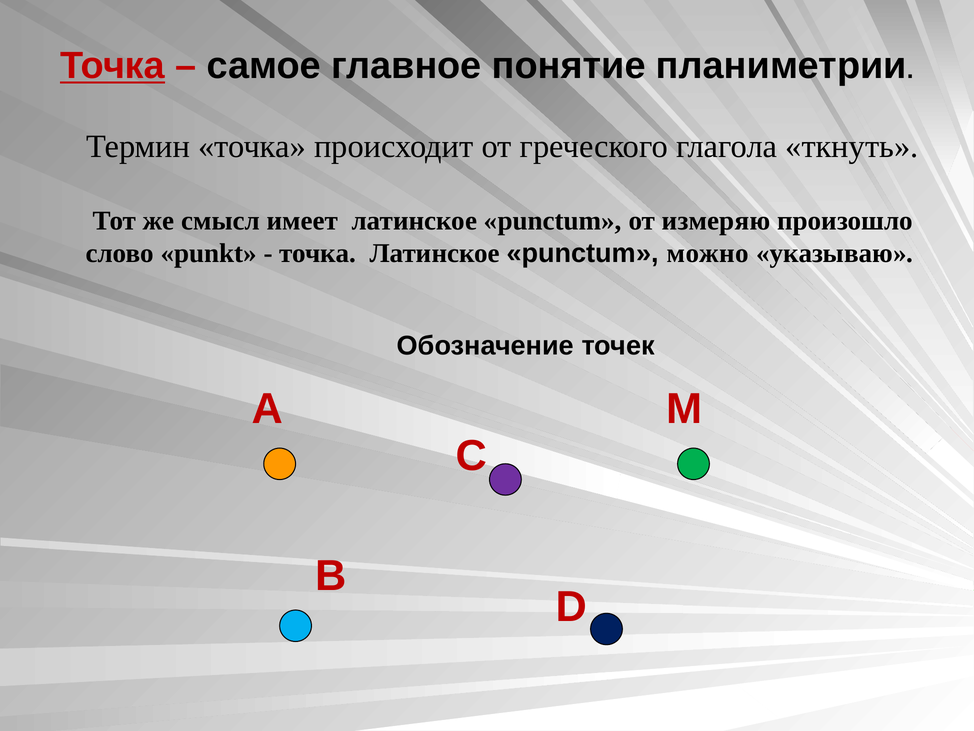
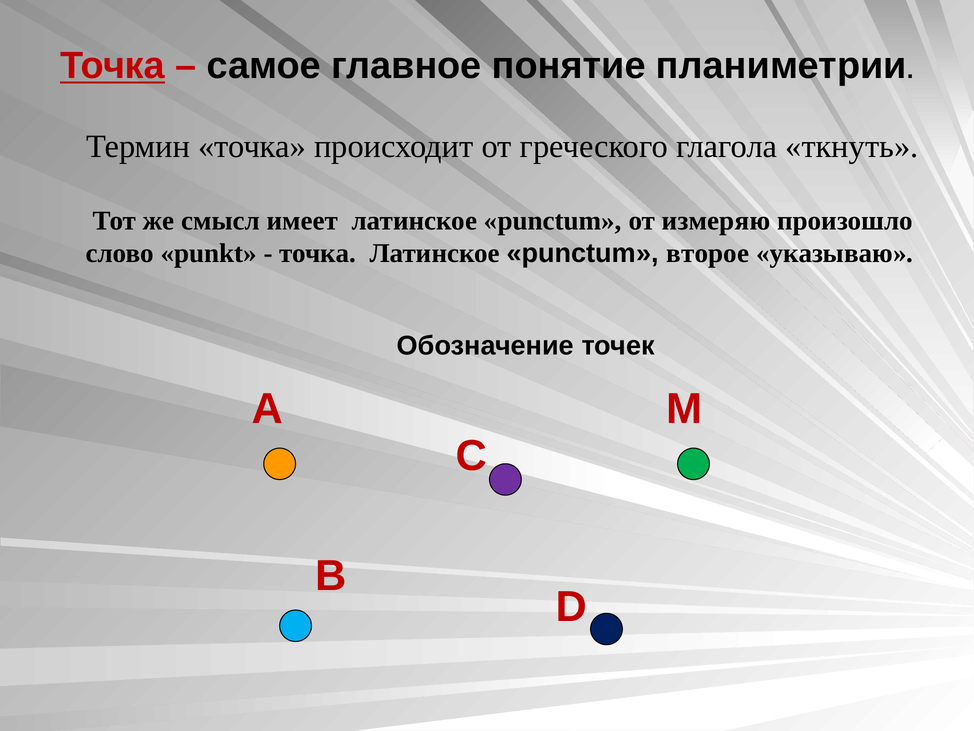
можно: можно -> второе
